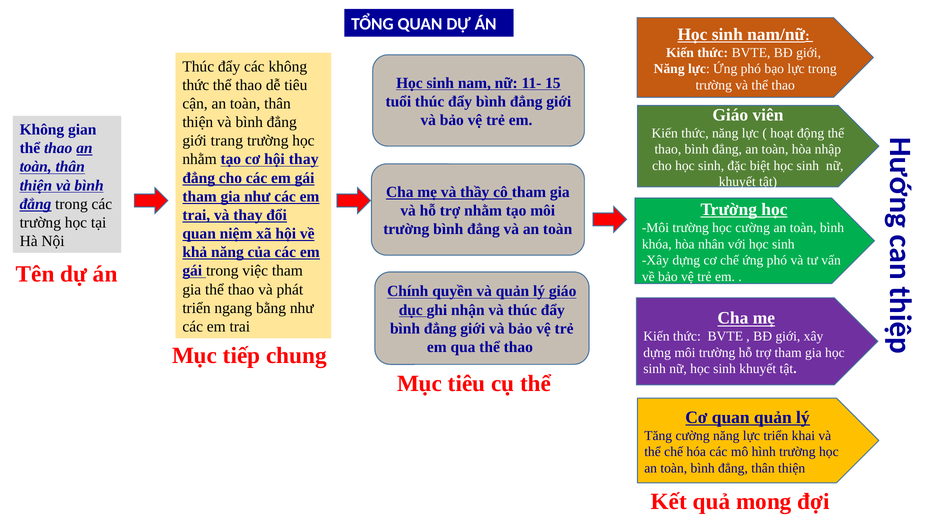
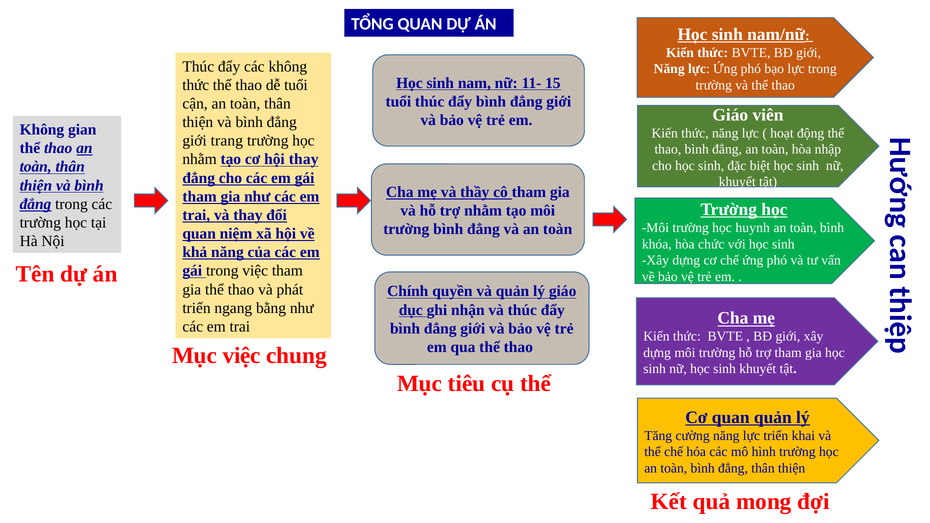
dễ tiêu: tiêu -> tuổi
học cường: cường -> huynh
nhân: nhân -> chức
Mục tiếp: tiếp -> việc
